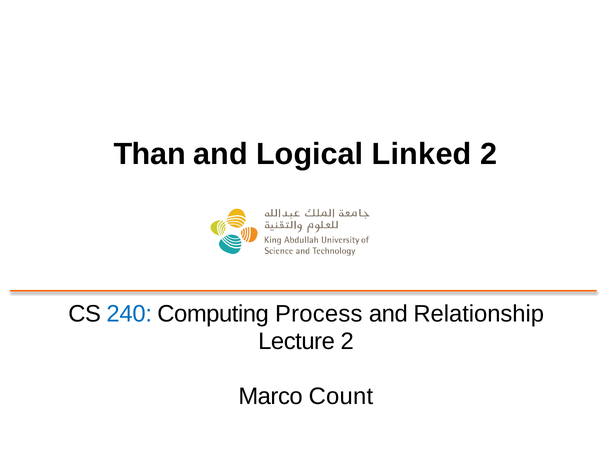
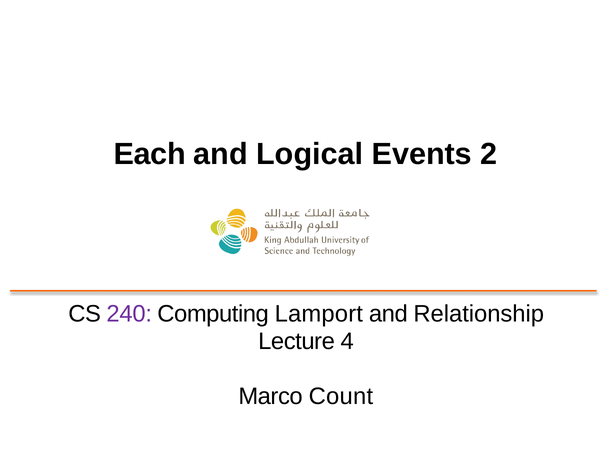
Than: Than -> Each
Linked: Linked -> Events
240 colour: blue -> purple
Process: Process -> Lamport
Lecture 2: 2 -> 4
